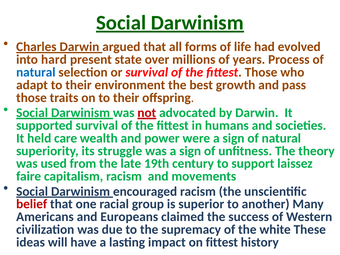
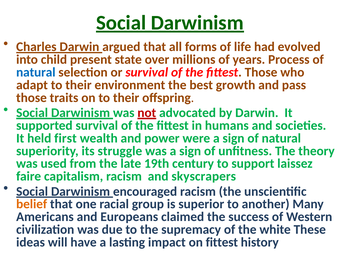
hard: hard -> child
care: care -> first
movements: movements -> skyscrapers
belief colour: red -> orange
